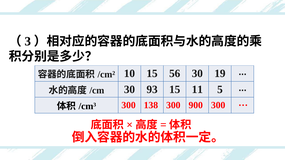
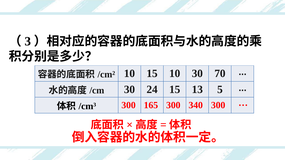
15 56: 56 -> 10
19: 19 -> 70
93: 93 -> 24
11: 11 -> 13
138: 138 -> 165
900: 900 -> 340
